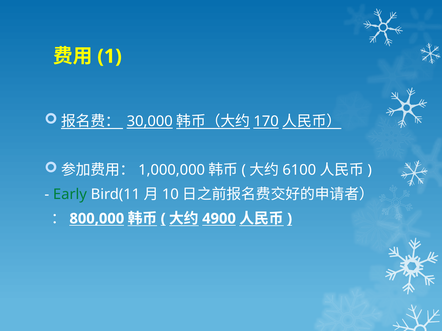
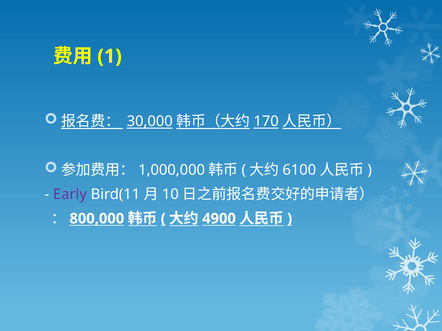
Early colour: green -> purple
